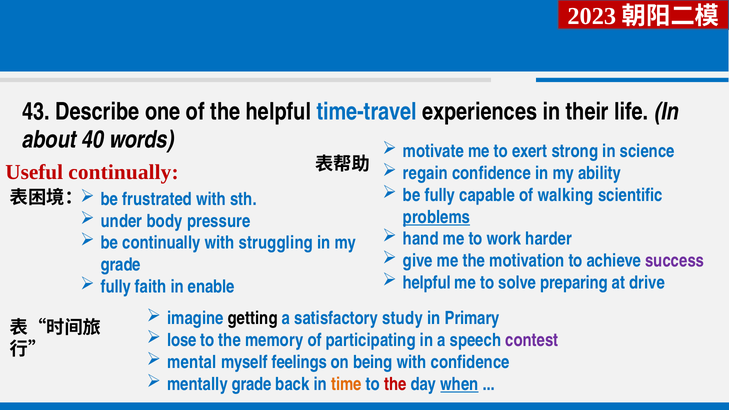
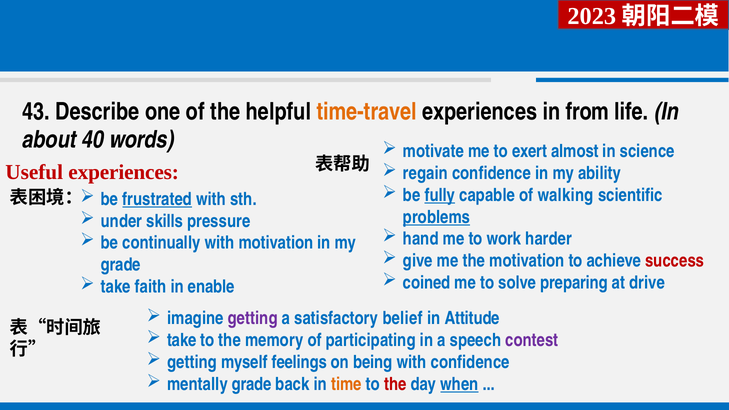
time-travel colour: blue -> orange
their: their -> from
strong: strong -> almost
Useful continually: continually -> experiences
fully at (440, 195) underline: none -> present
frustrated underline: none -> present
body: body -> skills
with struggling: struggling -> motivation
success colour: purple -> red
helpful at (427, 283): helpful -> coined
fully at (116, 287): fully -> take
getting at (253, 319) colour: black -> purple
study: study -> belief
Primary: Primary -> Attitude
lose at (182, 340): lose -> take
mental at (192, 362): mental -> getting
